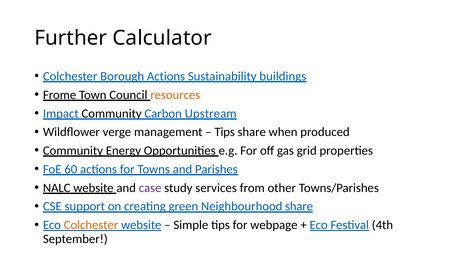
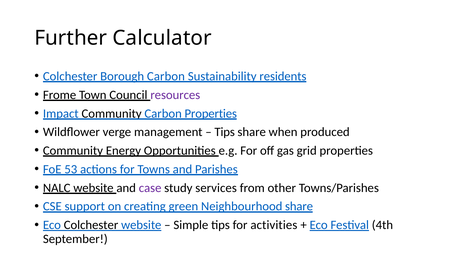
Borough Actions: Actions -> Carbon
buildings: buildings -> residents
resources colour: orange -> purple
Carbon Upstream: Upstream -> Properties
60: 60 -> 53
Colchester at (91, 225) colour: orange -> black
webpage: webpage -> activities
